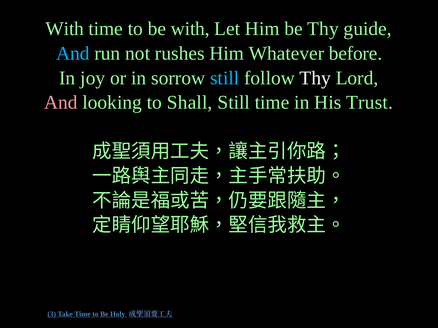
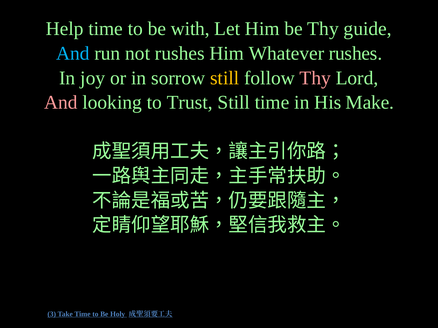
With at (65, 29): With -> Help
Whatever before: before -> rushes
still at (225, 78) colour: light blue -> yellow
Thy at (315, 78) colour: white -> pink
Shall: Shall -> Trust
Trust: Trust -> Make
